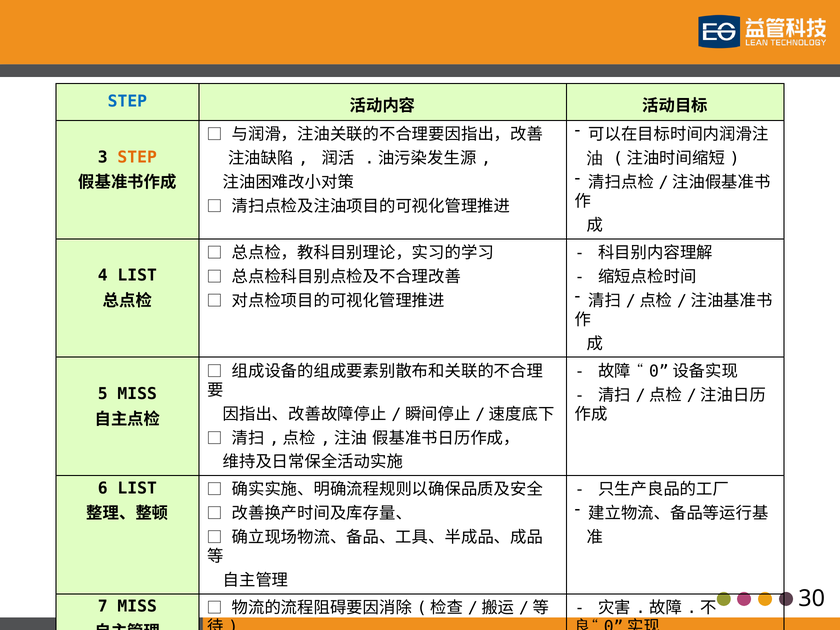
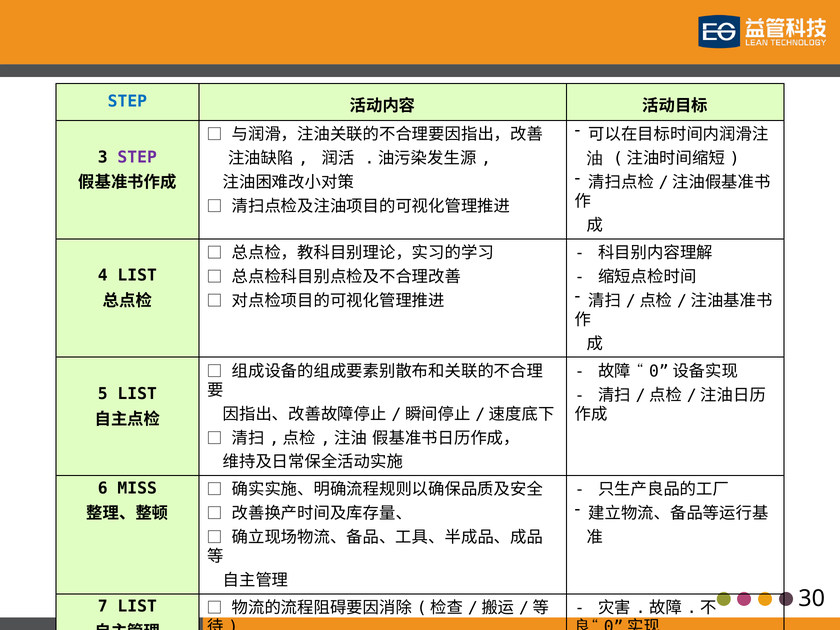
STEP at (137, 157) colour: orange -> purple
5 MISS: MISS -> LIST
6 LIST: LIST -> MISS
7 MISS: MISS -> LIST
